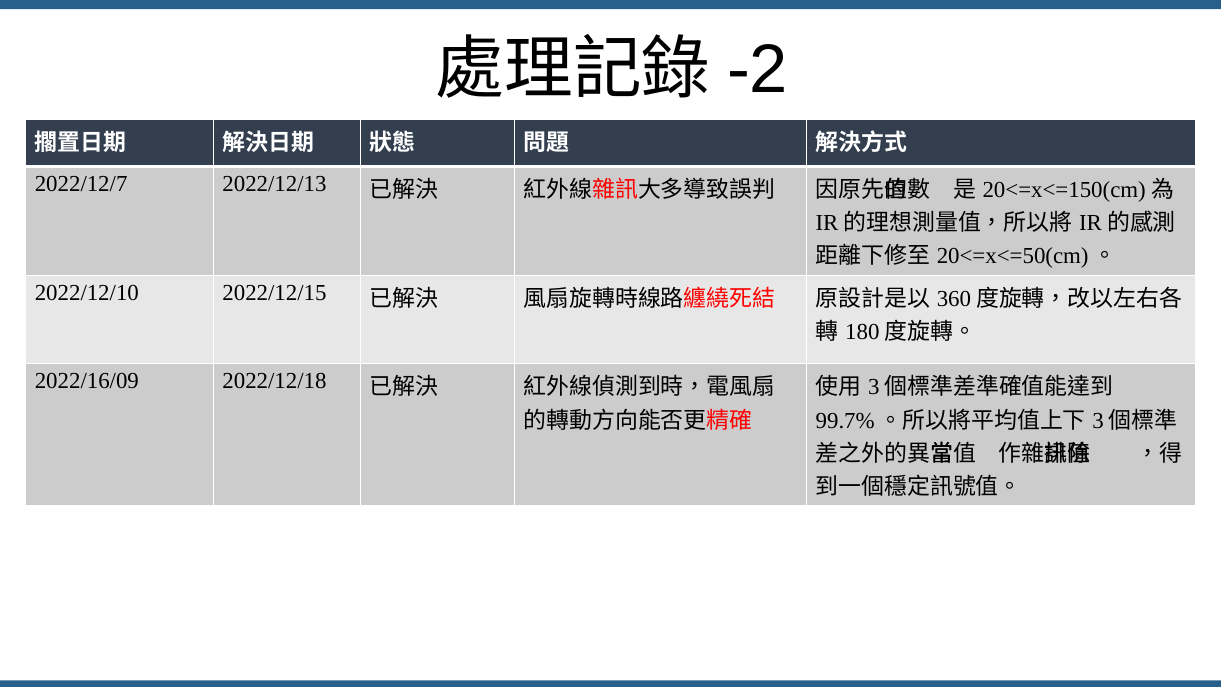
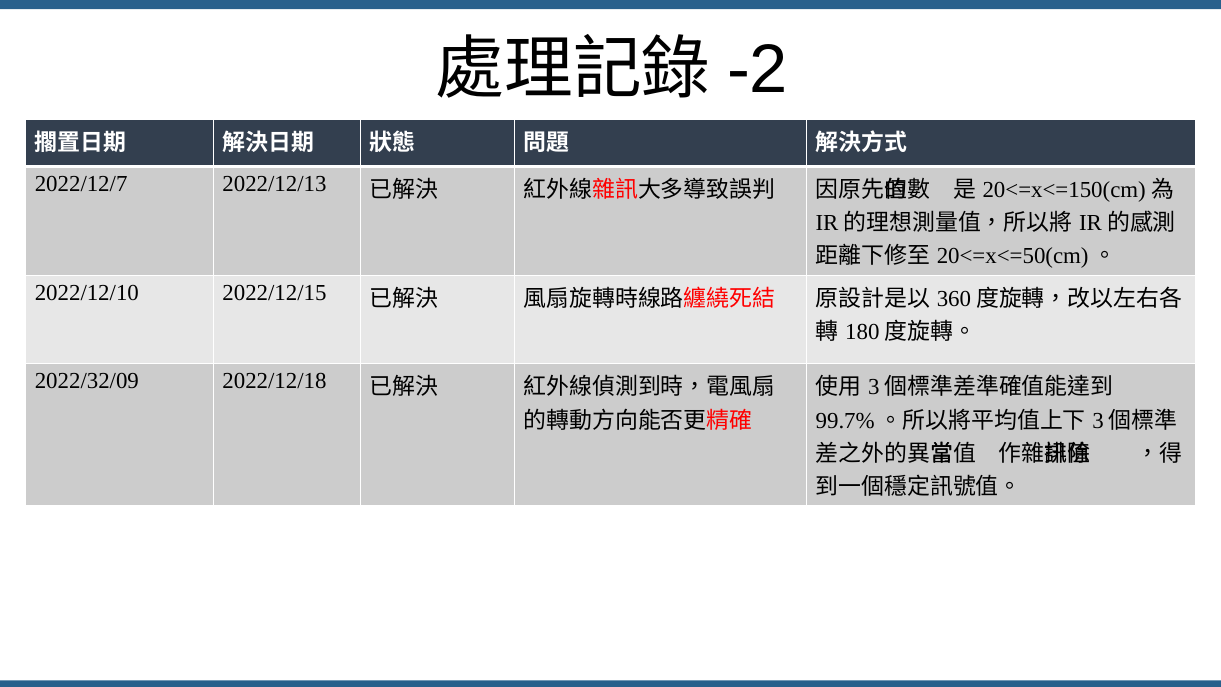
2022/16/09: 2022/16/09 -> 2022/32/09
